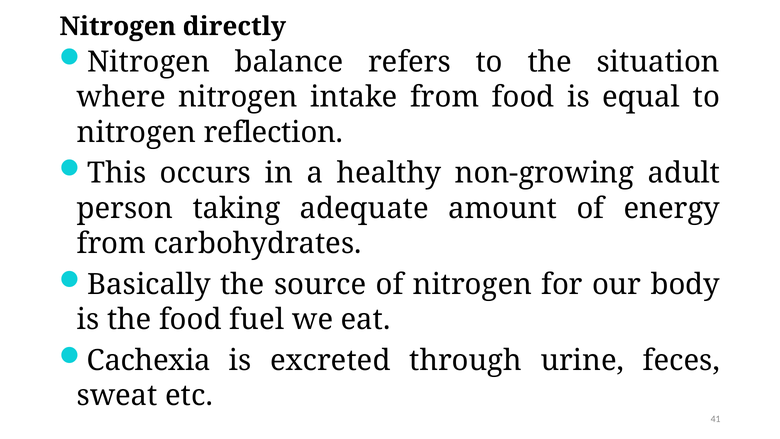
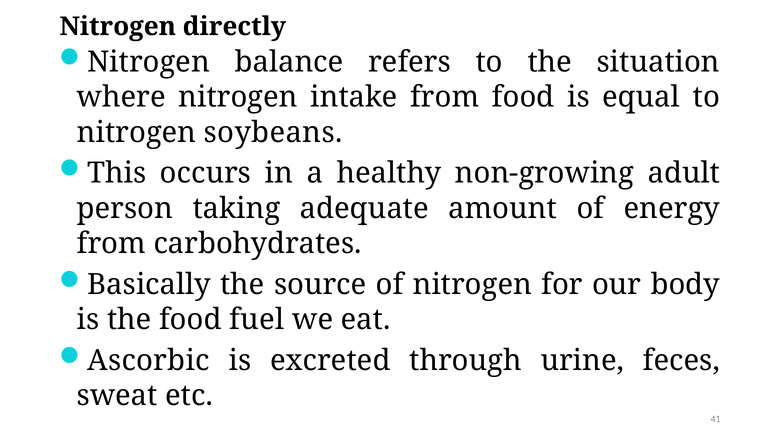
reflection: reflection -> soybeans
Cachexia: Cachexia -> Ascorbic
